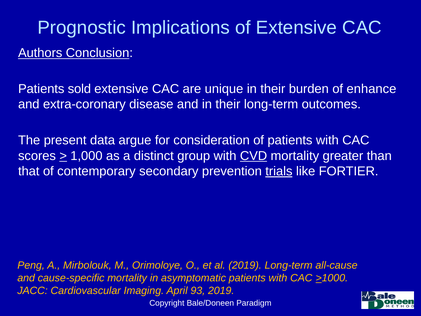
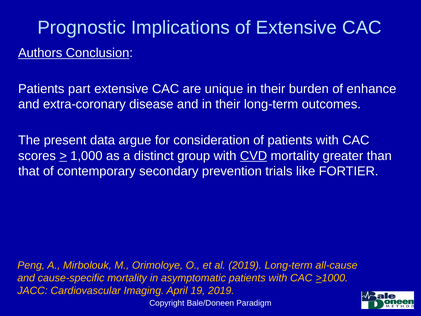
sold: sold -> part
trials underline: present -> none
93: 93 -> 19
